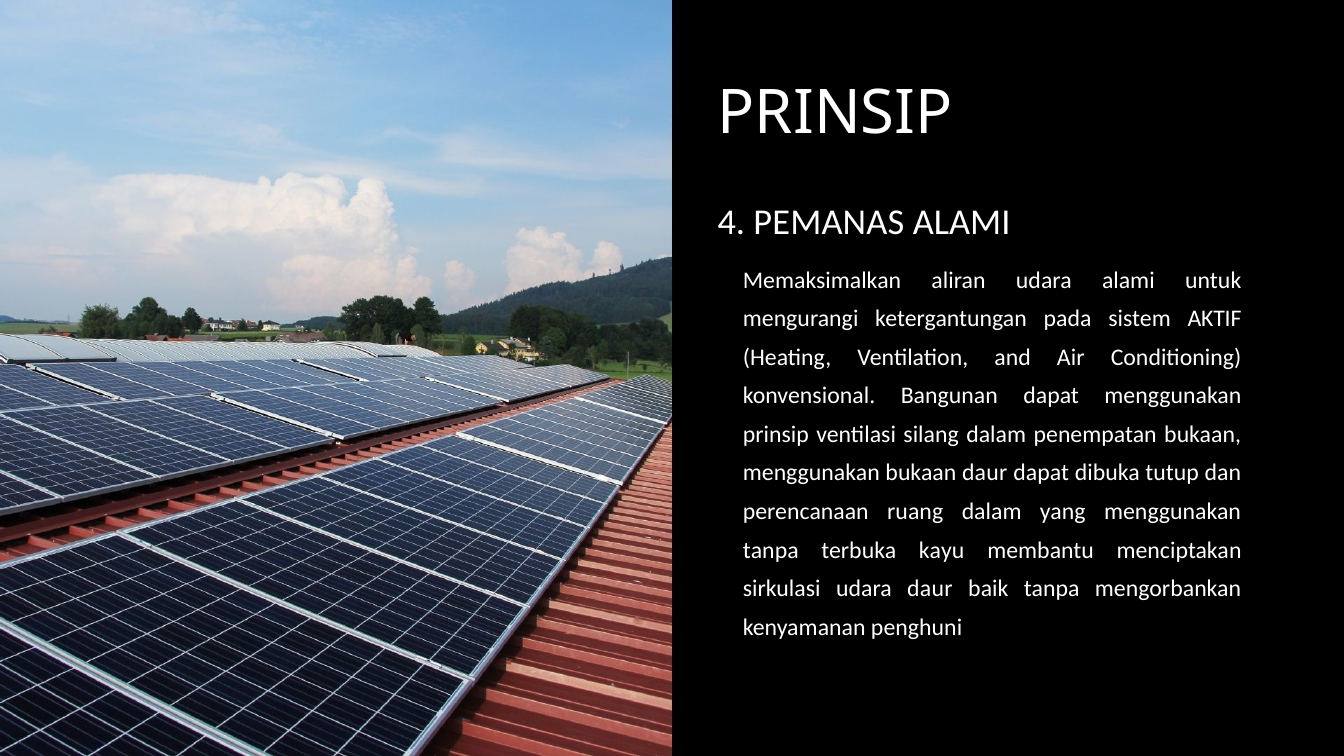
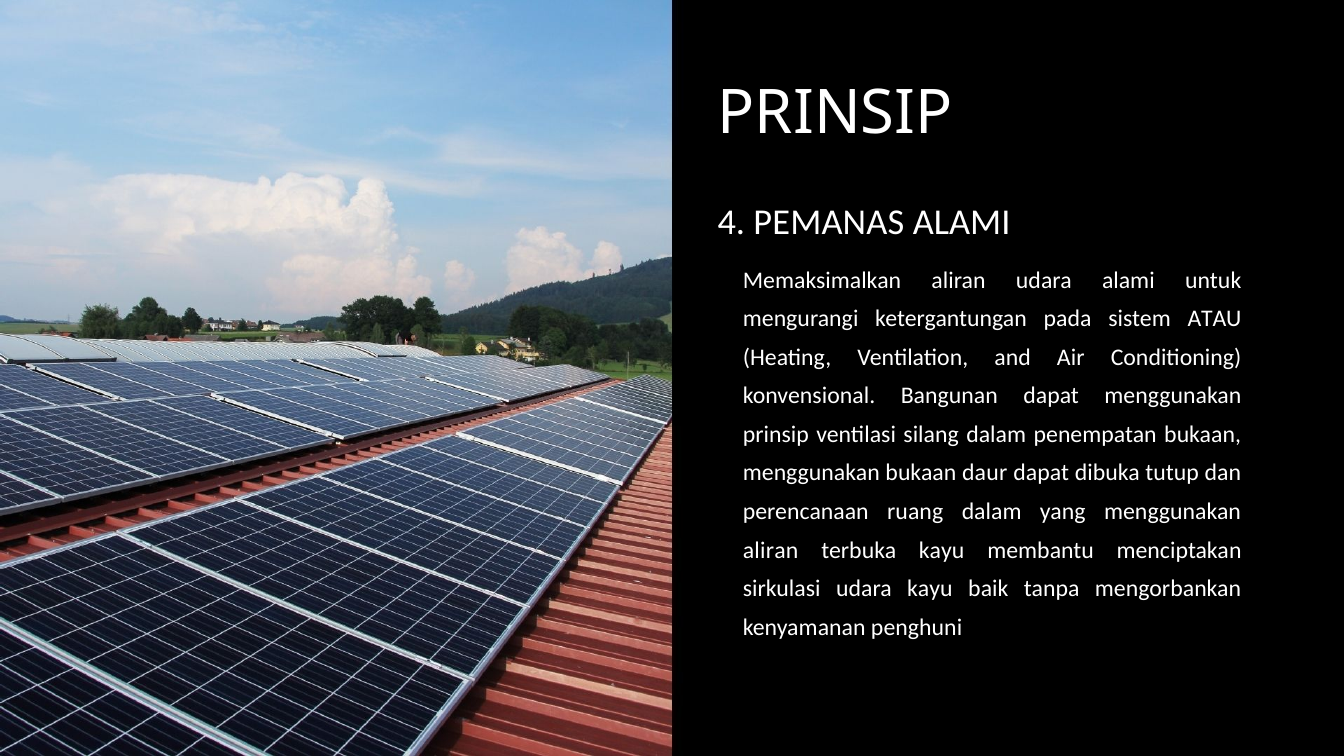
AKTIF: AKTIF -> ATAU
tanpa at (771, 550): tanpa -> aliran
udara daur: daur -> kayu
